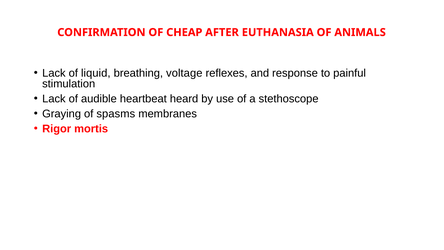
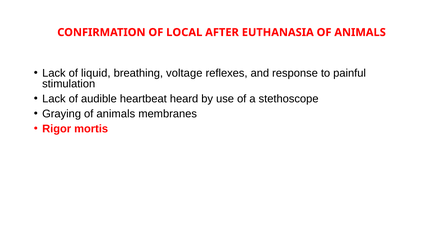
CHEAP: CHEAP -> LOCAL
Graying of spasms: spasms -> animals
